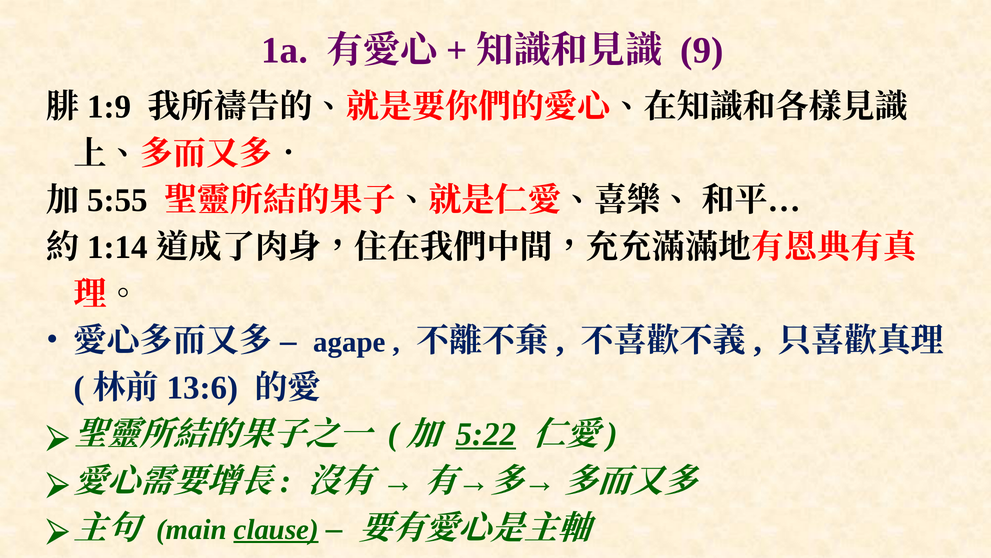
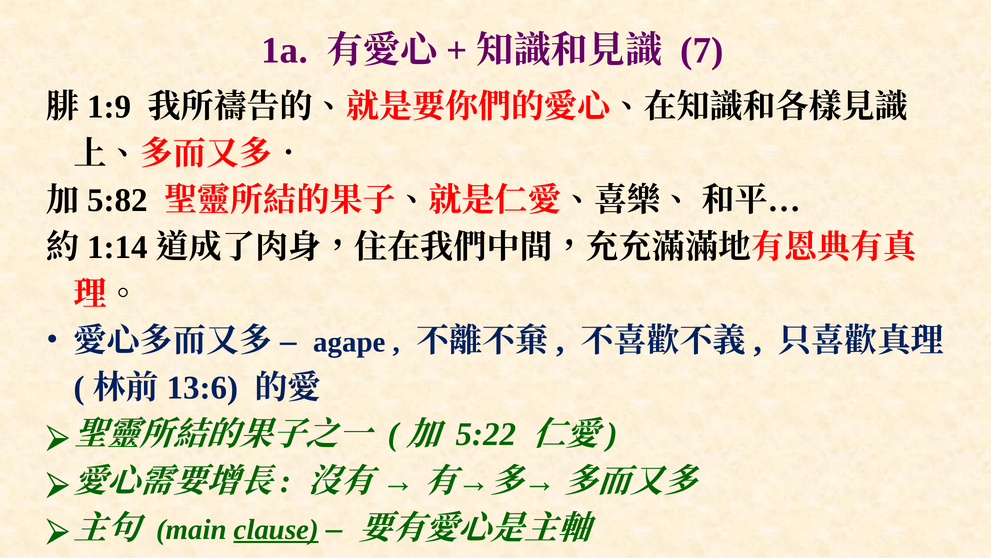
9: 9 -> 7
5:55: 5:55 -> 5:82
5:22 underline: present -> none
